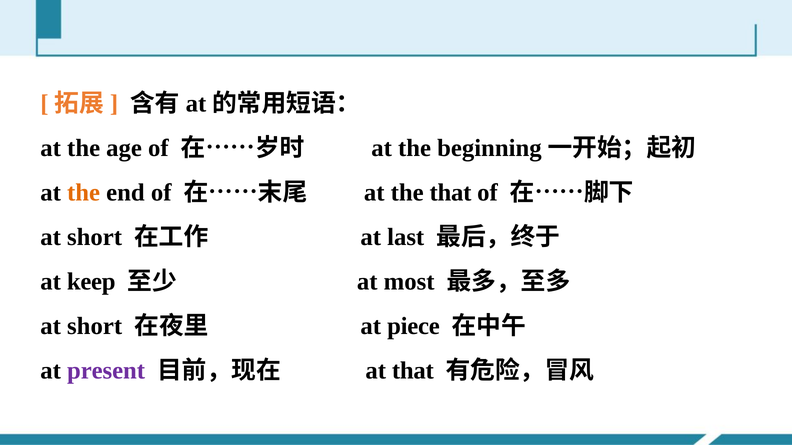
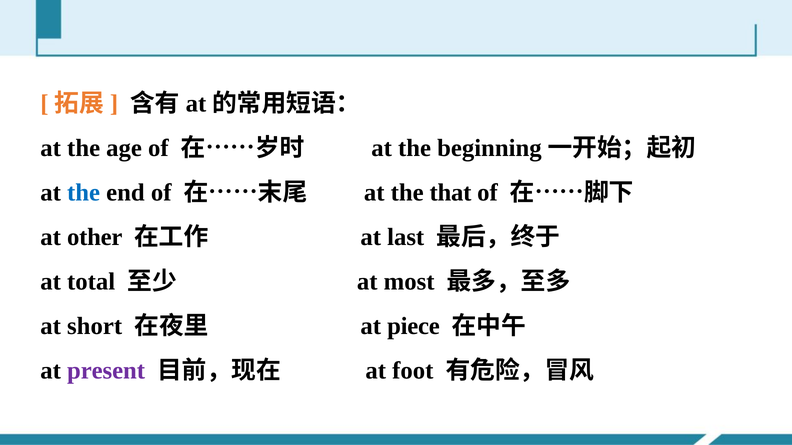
the at (84, 193) colour: orange -> blue
short at (95, 237): short -> other
keep: keep -> total
at that: that -> foot
